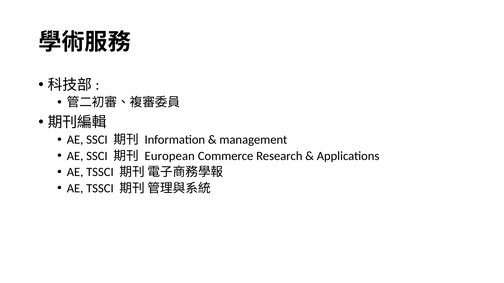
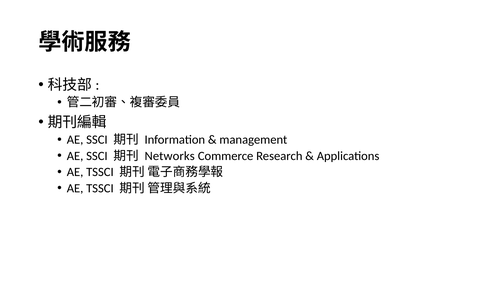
European: European -> Networks
